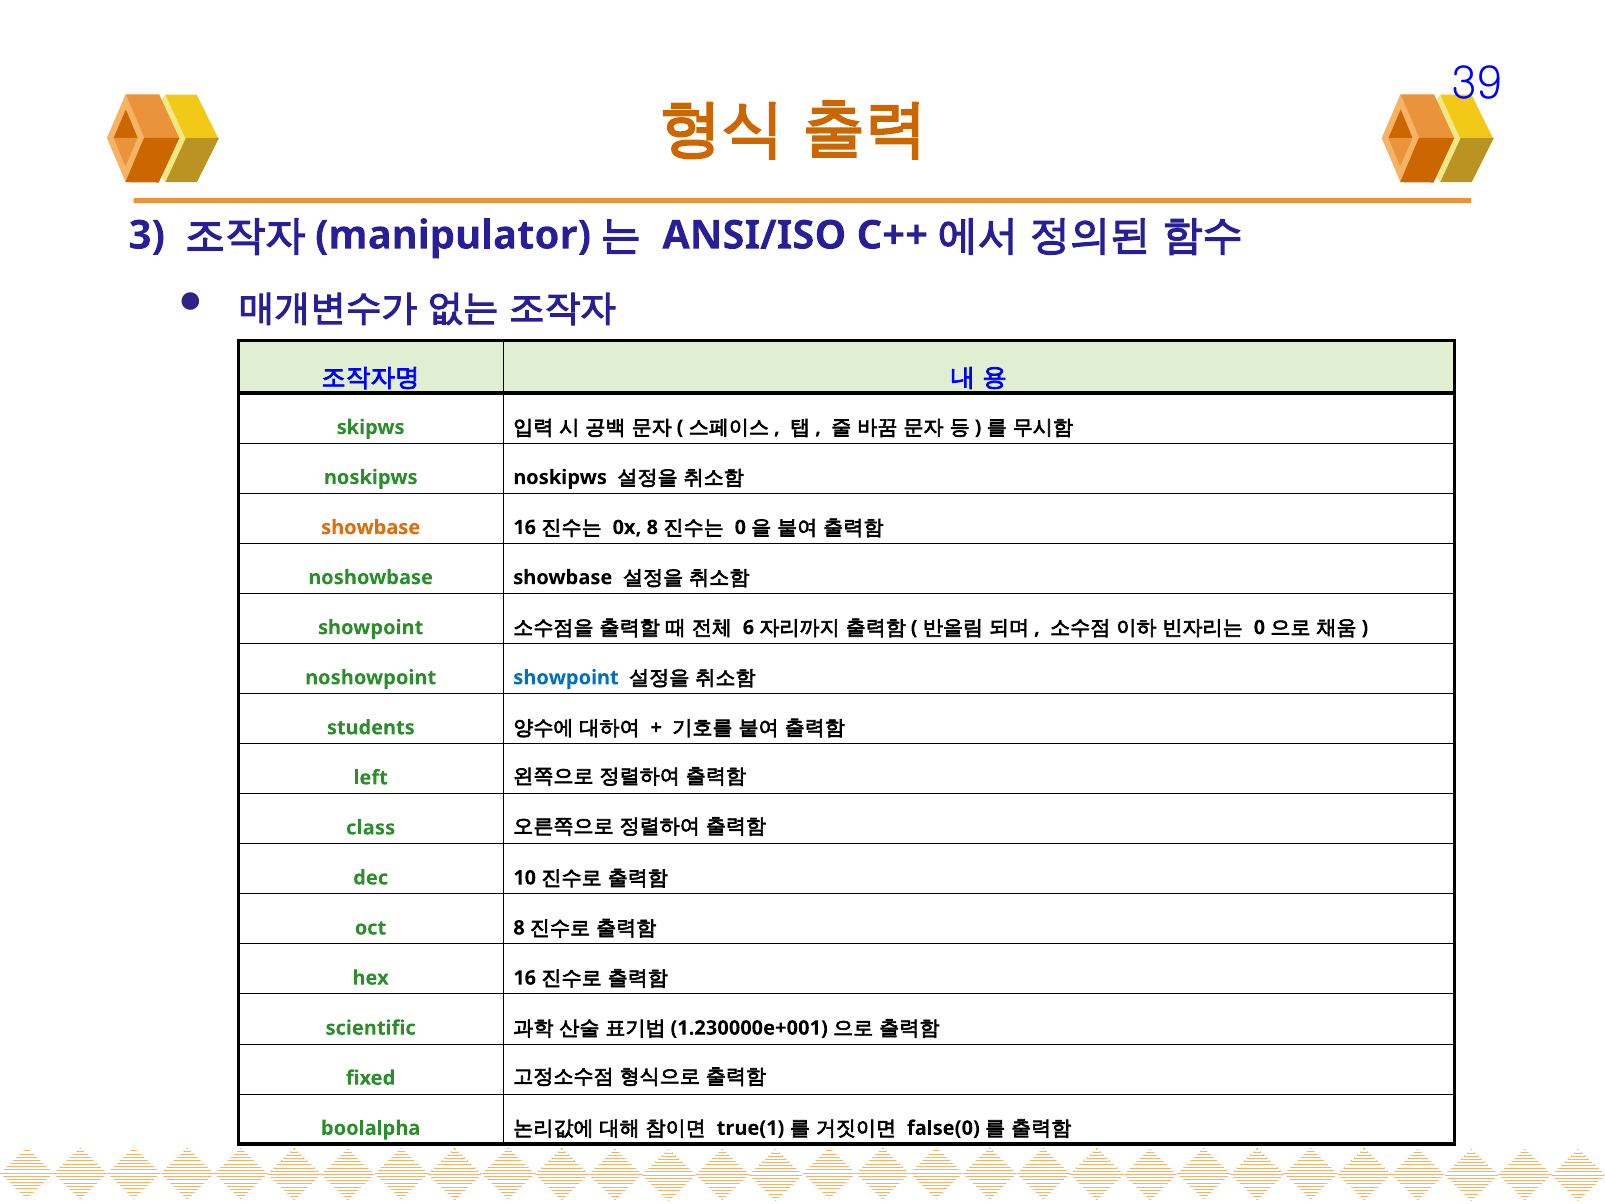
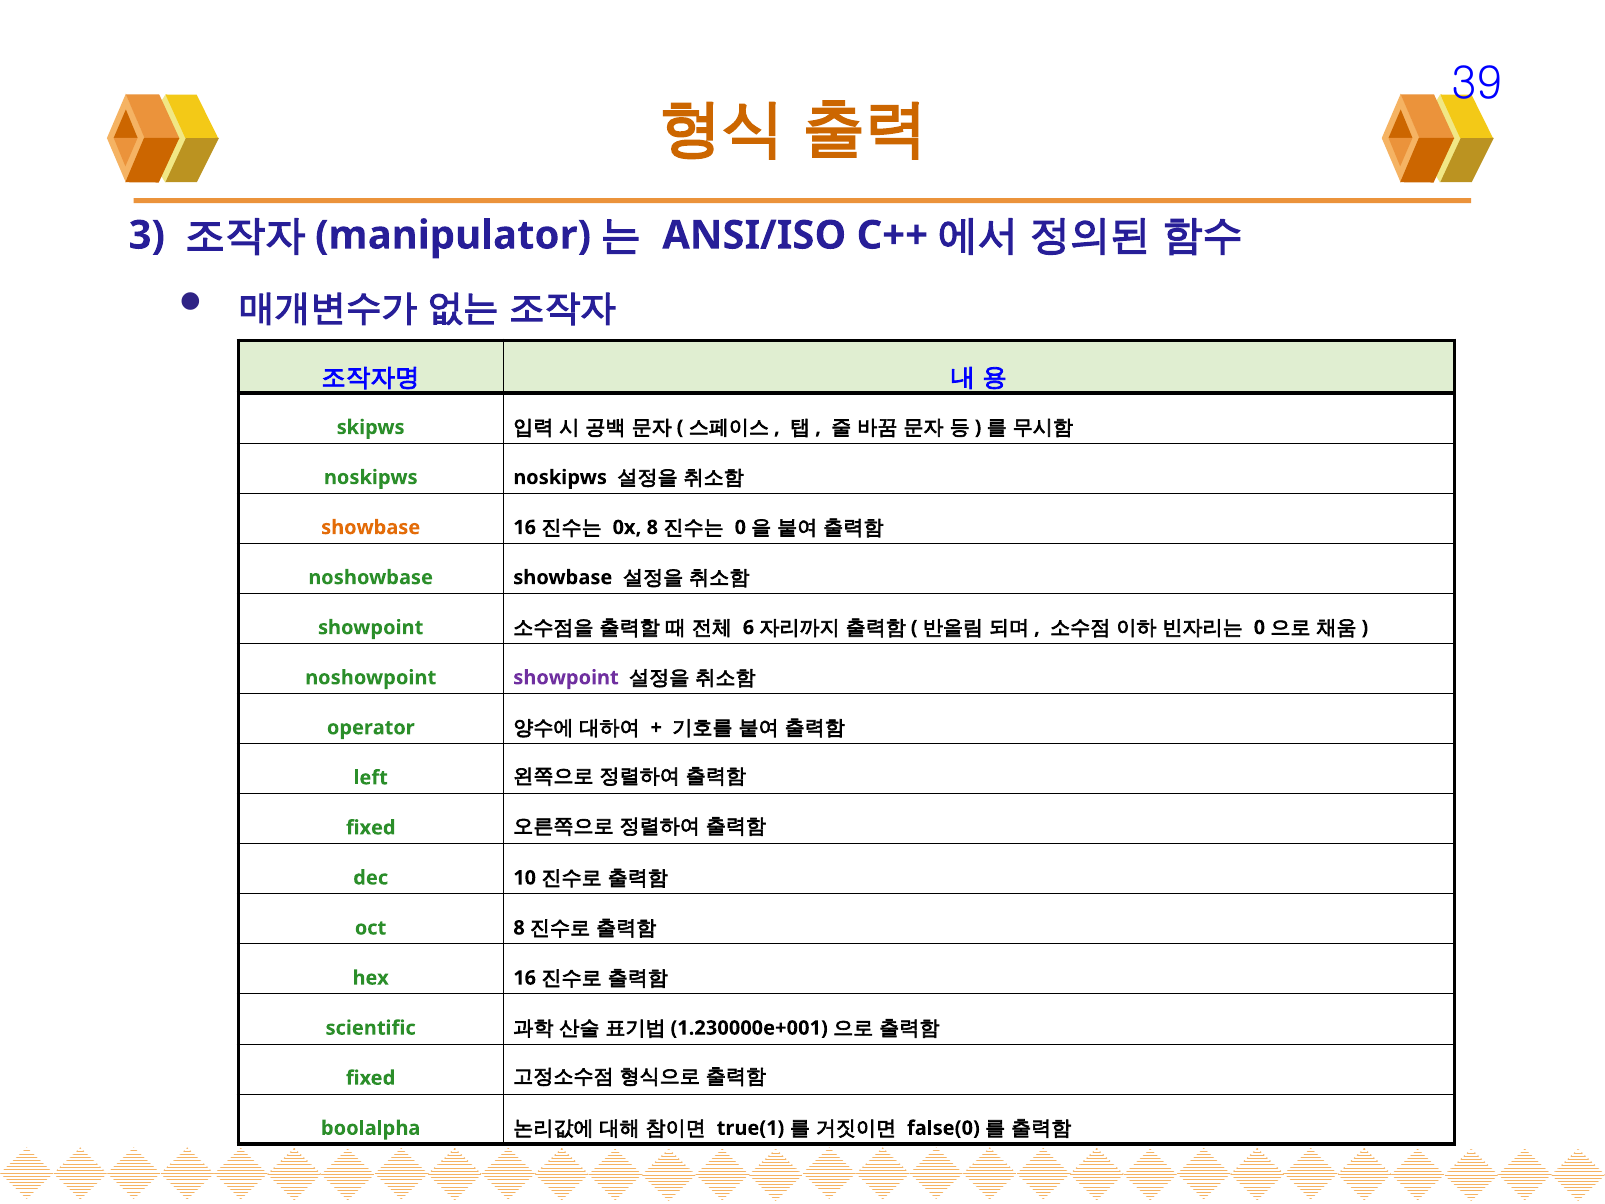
showpoint at (566, 678) colour: blue -> purple
students: students -> operator
class at (371, 828): class -> fixed
